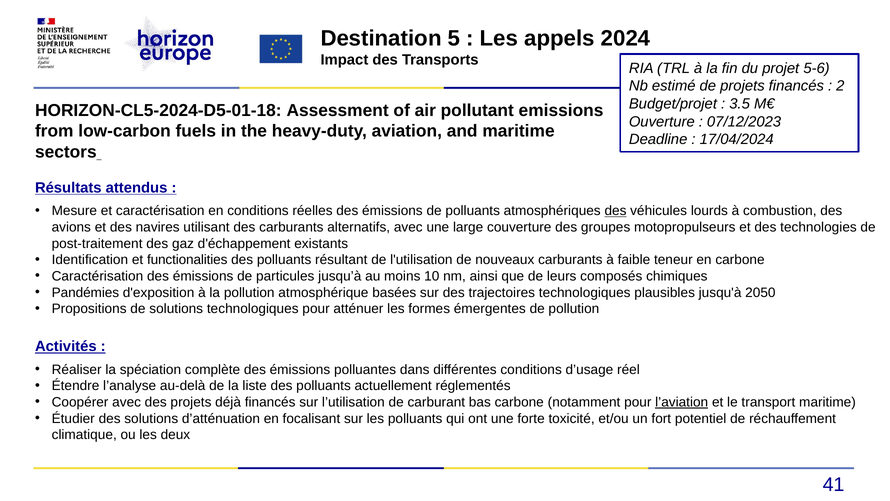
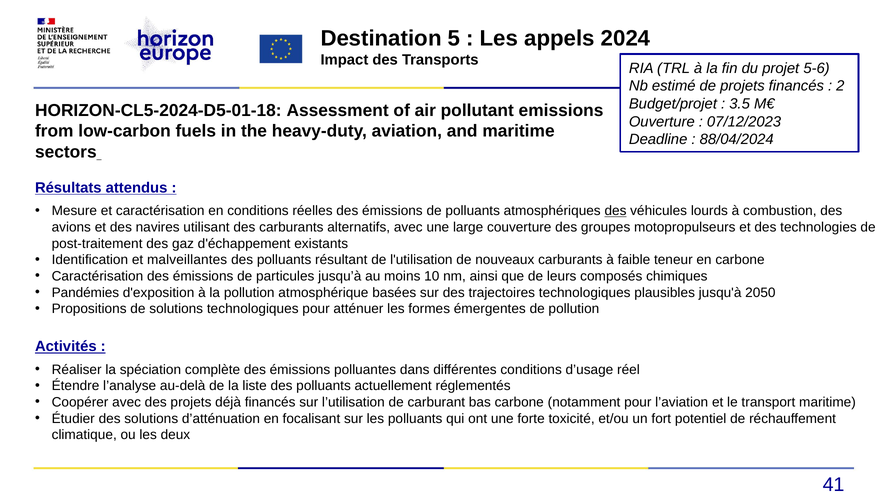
17/04/2024: 17/04/2024 -> 88/04/2024
functionalities: functionalities -> malveillantes
l’aviation underline: present -> none
